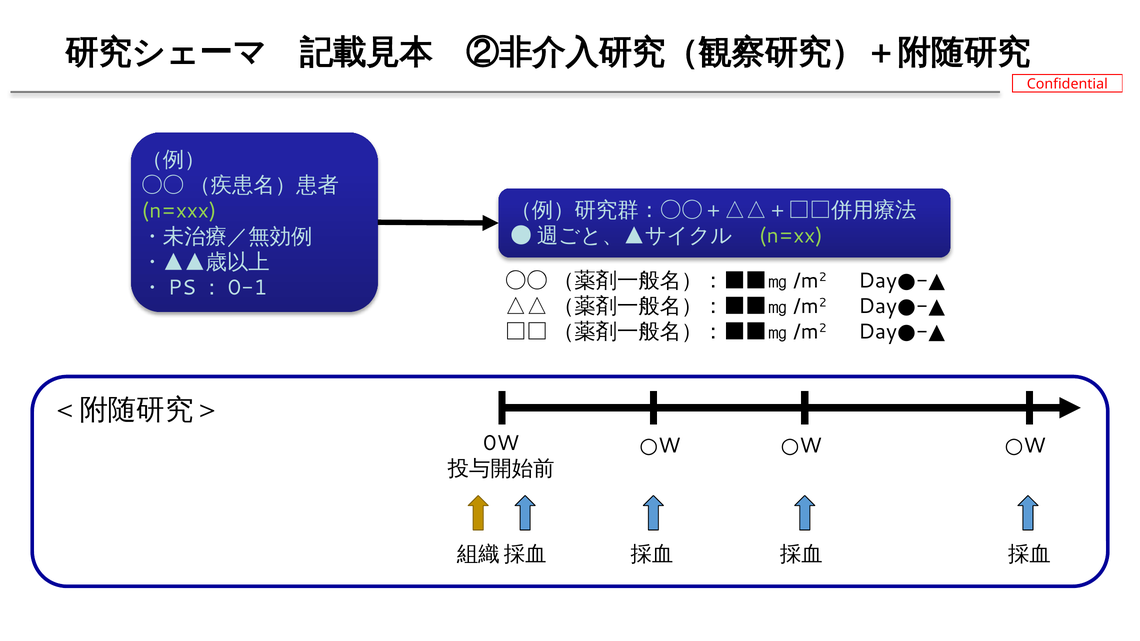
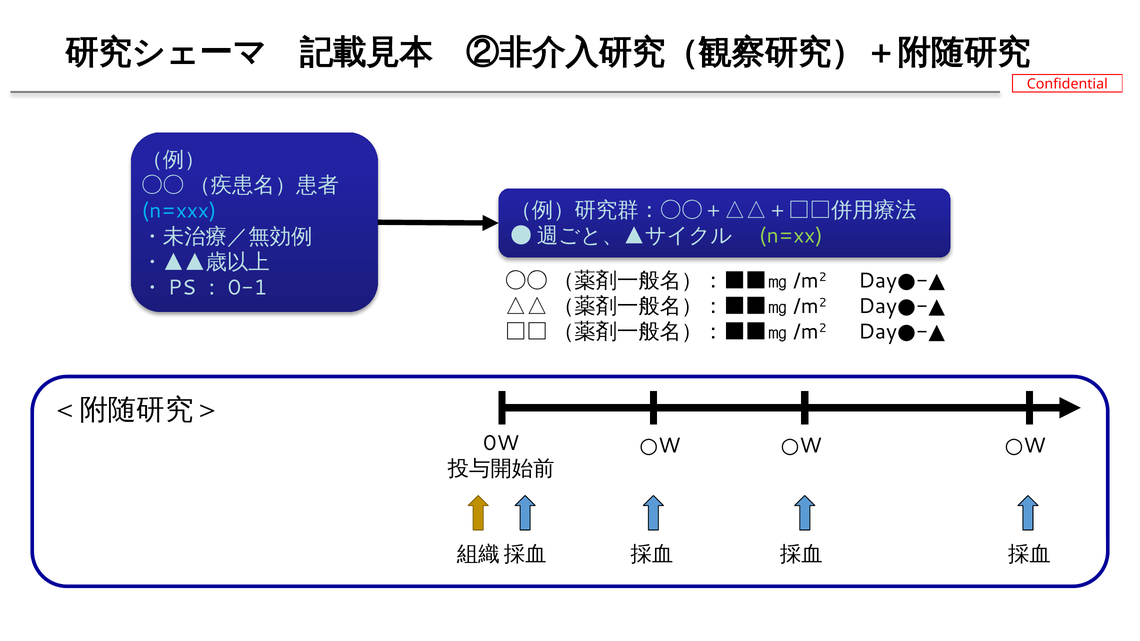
n=xxx colour: light green -> light blue
